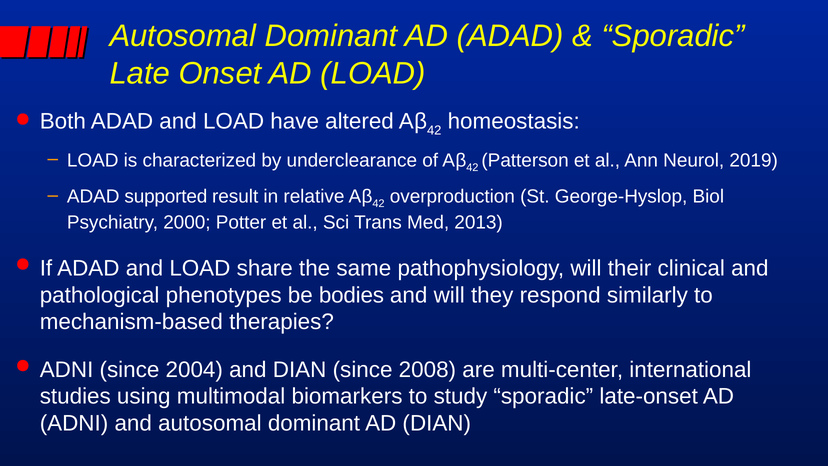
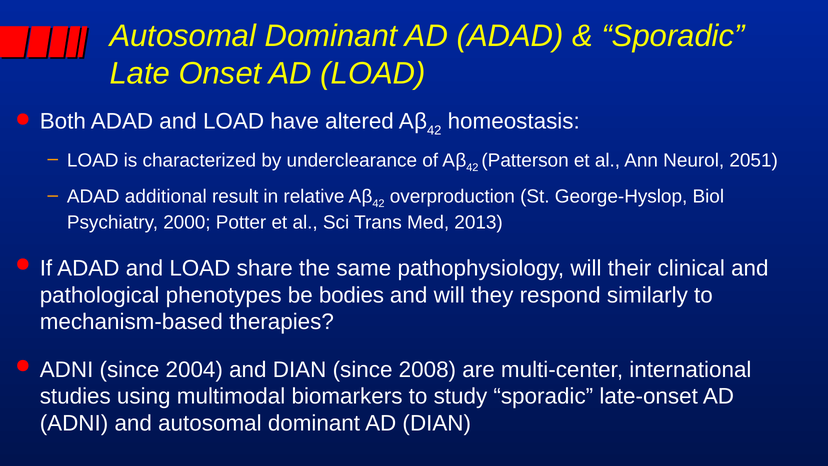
2019: 2019 -> 2051
supported: supported -> additional
